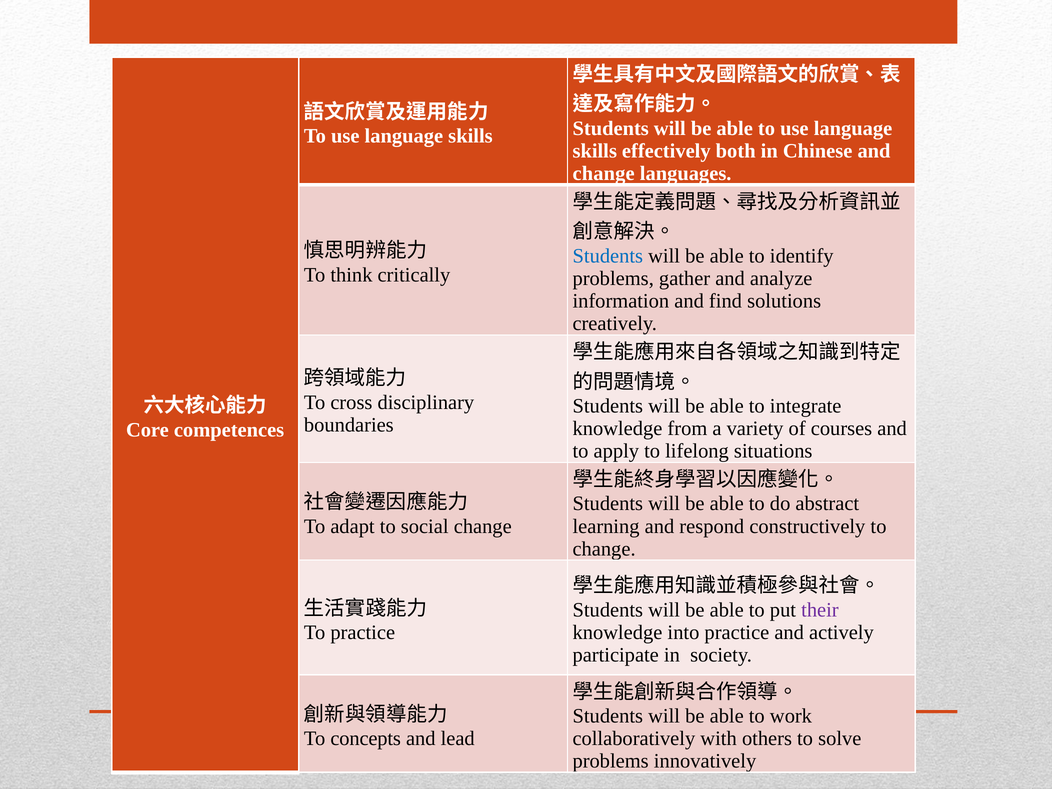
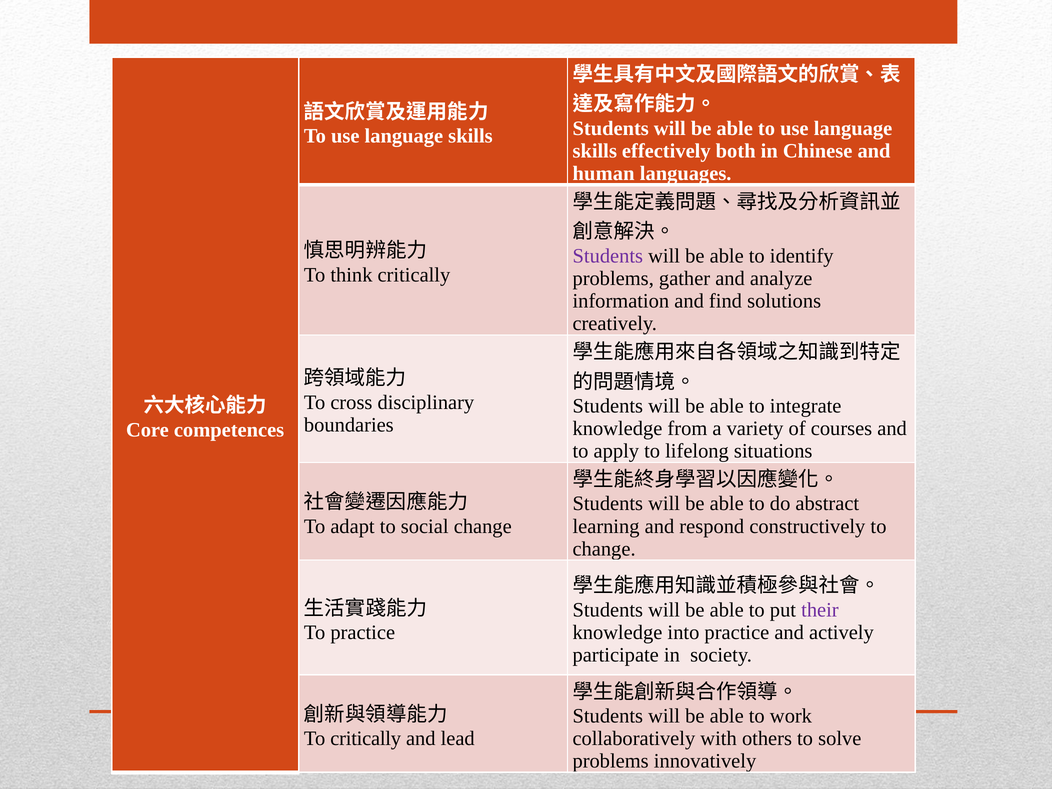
change at (604, 174): change -> human
Students at (608, 256) colour: blue -> purple
To concepts: concepts -> critically
